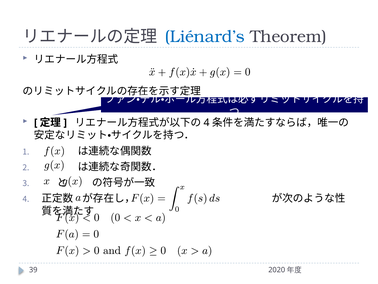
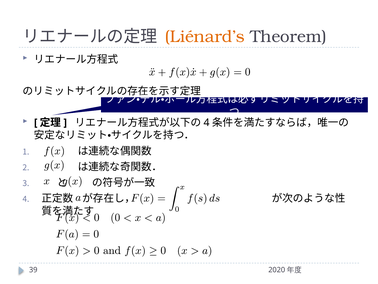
Liénard’s colour: blue -> orange
